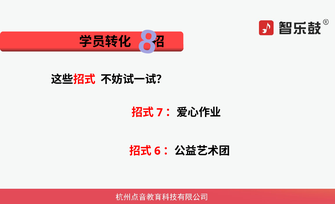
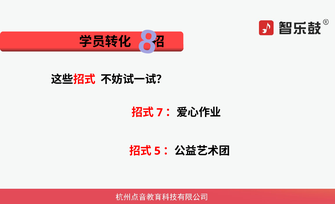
6: 6 -> 5
